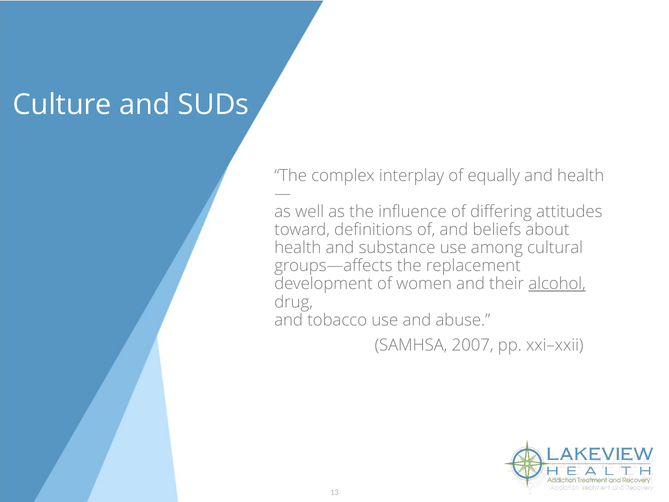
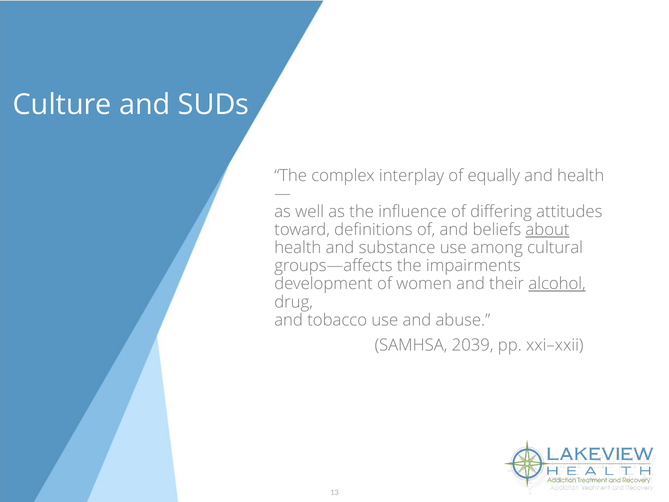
about underline: none -> present
replacement: replacement -> impairments
2007: 2007 -> 2039
